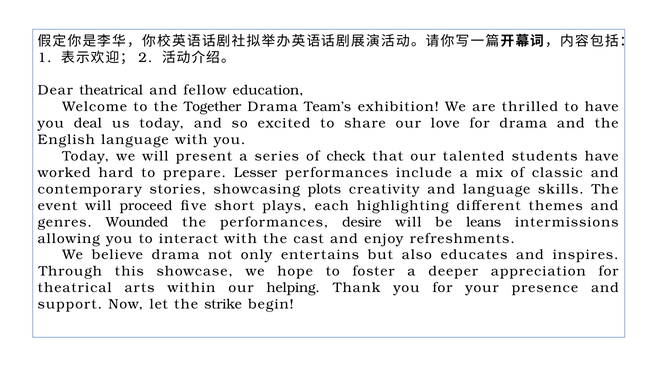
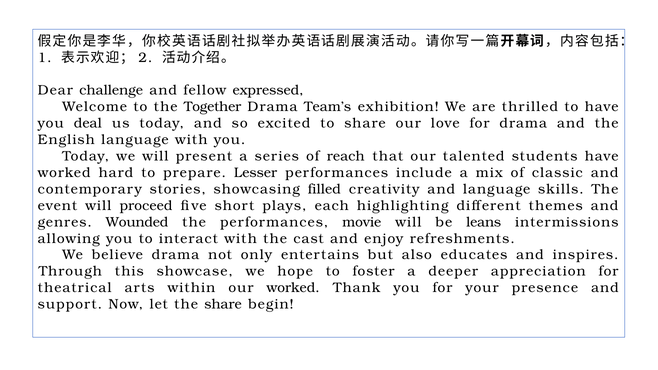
Dear theatrical: theatrical -> challenge
education: education -> expressed
check: check -> reach
plots: plots -> filled
desire: desire -> movie
our helping: helping -> worked
the strike: strike -> share
